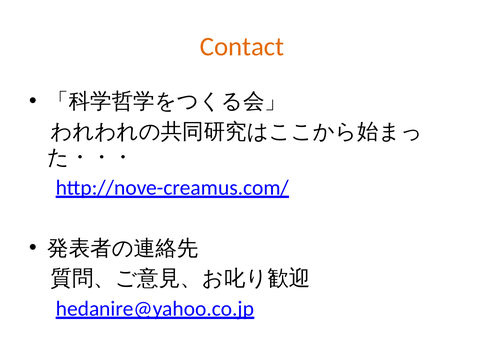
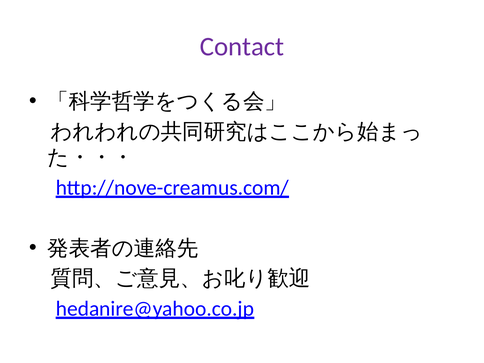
Contact colour: orange -> purple
